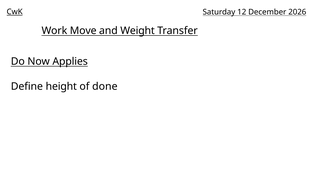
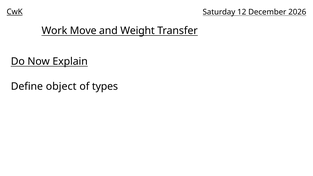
Applies: Applies -> Explain
height: height -> object
done: done -> types
